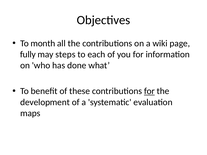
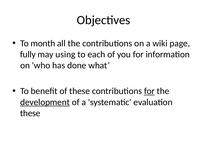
steps: steps -> using
development underline: none -> present
maps at (30, 113): maps -> these
